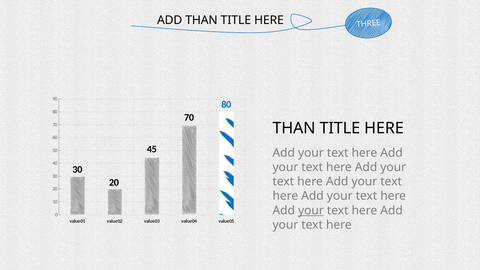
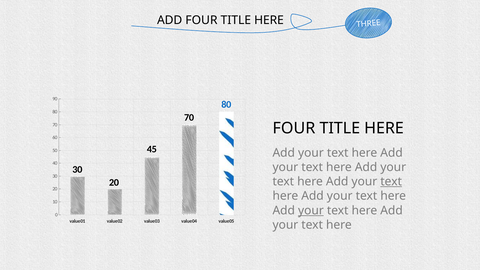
ADD THAN: THAN -> FOUR
THAN at (294, 128): THAN -> FOUR
text at (391, 182) underline: none -> present
